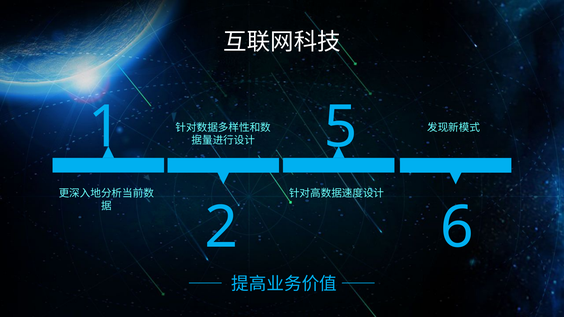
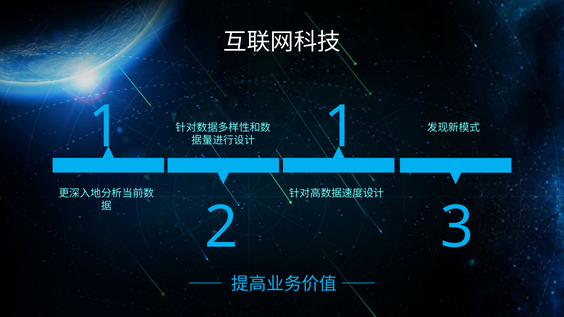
1 5: 5 -> 1
6: 6 -> 3
